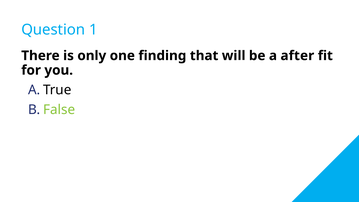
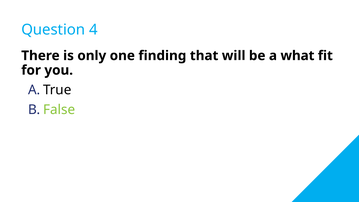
1: 1 -> 4
after: after -> what
